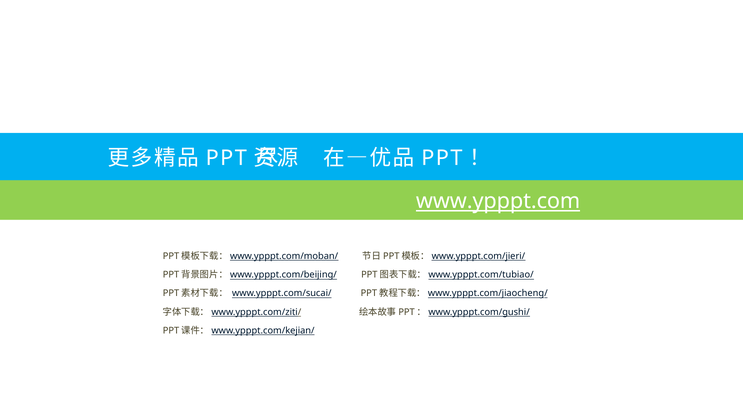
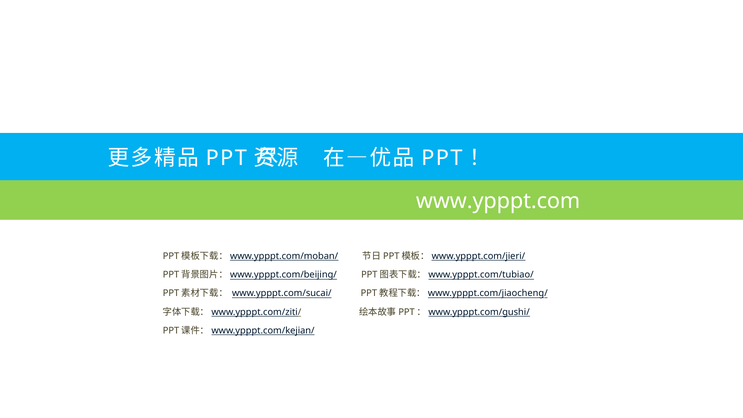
www.ypppt.com underline: present -> none
